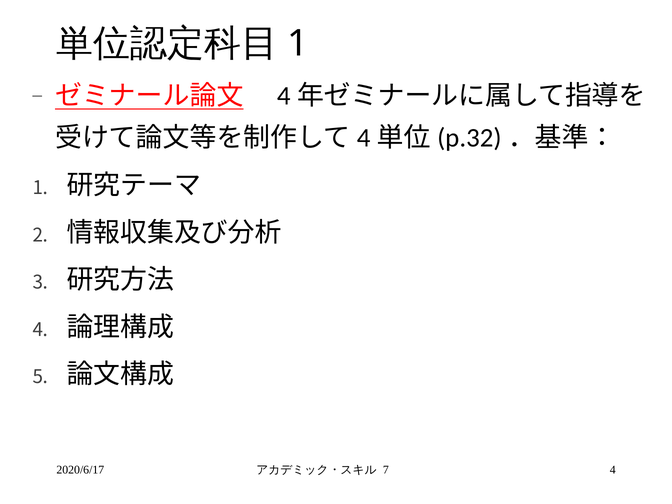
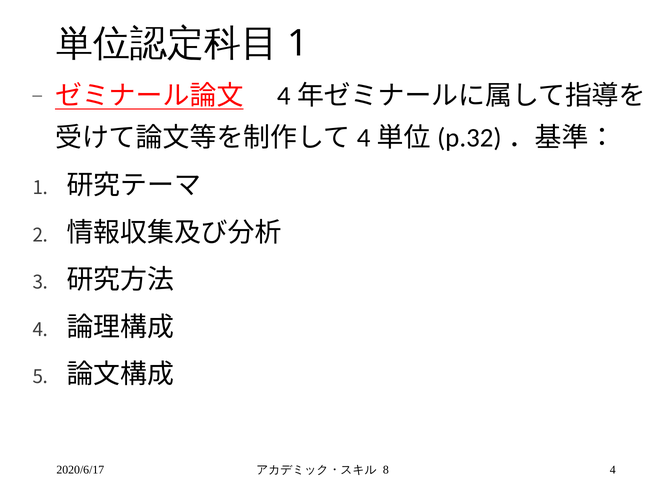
7: 7 -> 8
